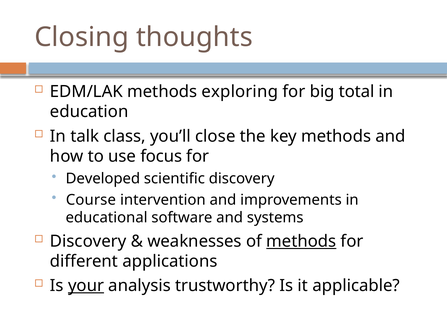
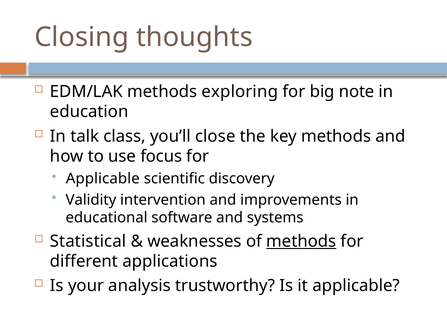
total: total -> note
Developed at (103, 179): Developed -> Applicable
Course: Course -> Validity
Discovery at (88, 241): Discovery -> Statistical
your underline: present -> none
